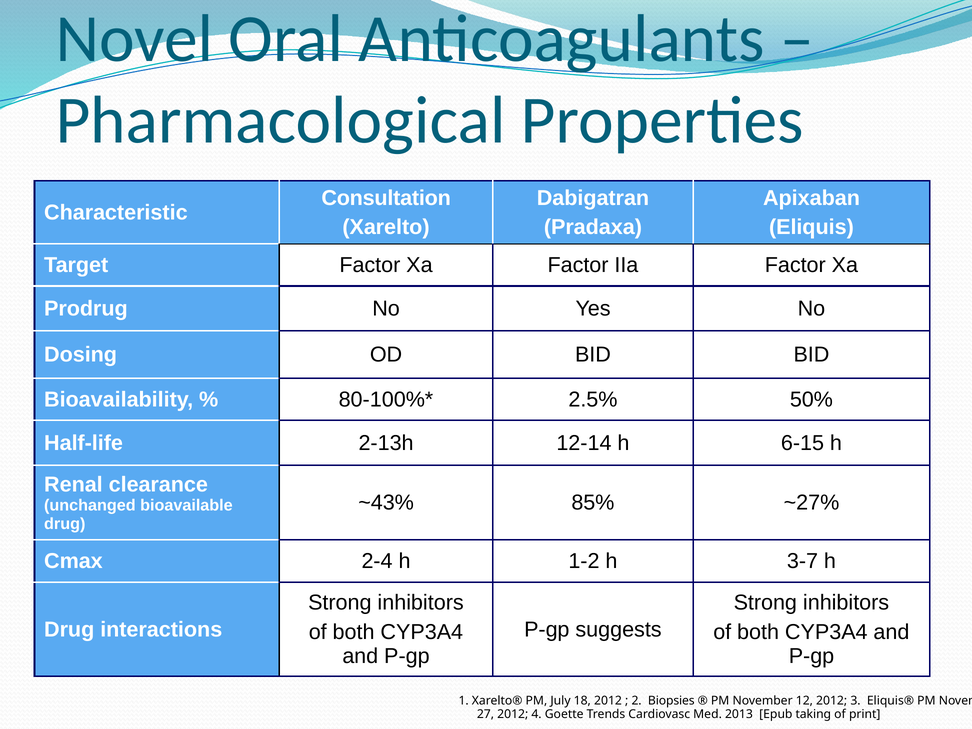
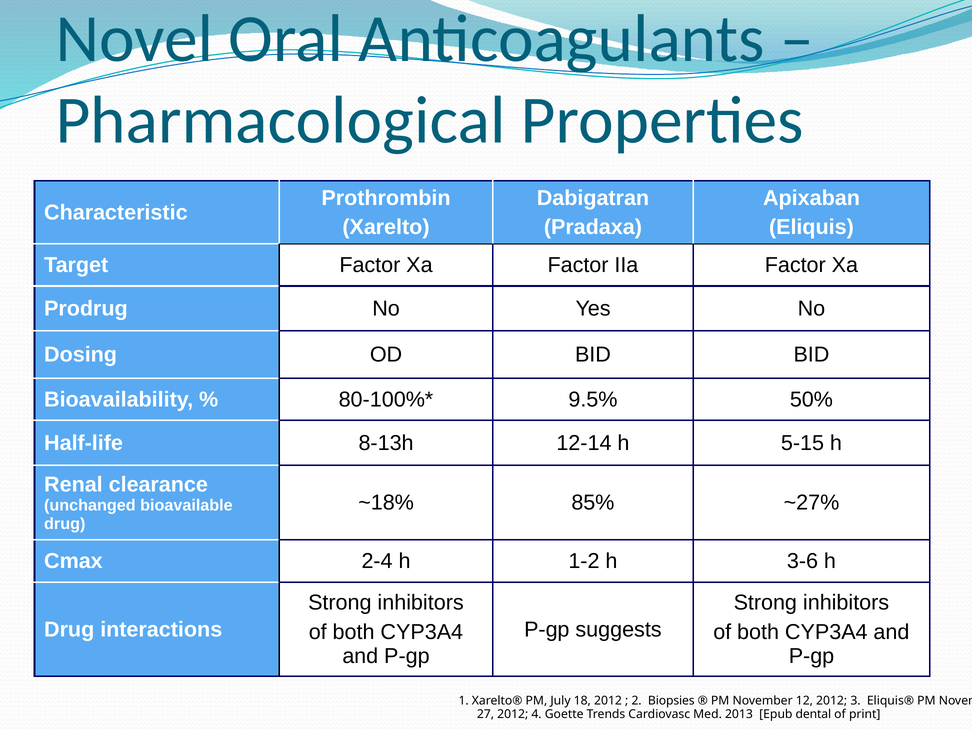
Consultation: Consultation -> Prothrombin
2.5%: 2.5% -> 9.5%
2-13h: 2-13h -> 8-13h
6-15: 6-15 -> 5-15
~43%: ~43% -> ~18%
3-7: 3-7 -> 3-6
taking: taking -> dental
